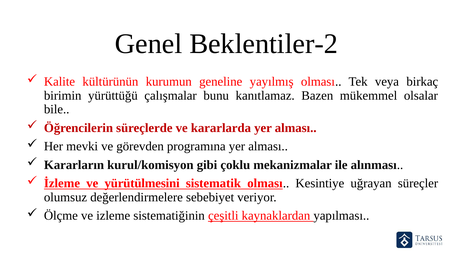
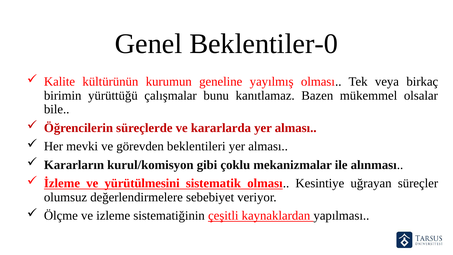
Beklentiler-2: Beklentiler-2 -> Beklentiler-0
programına: programına -> beklentileri
